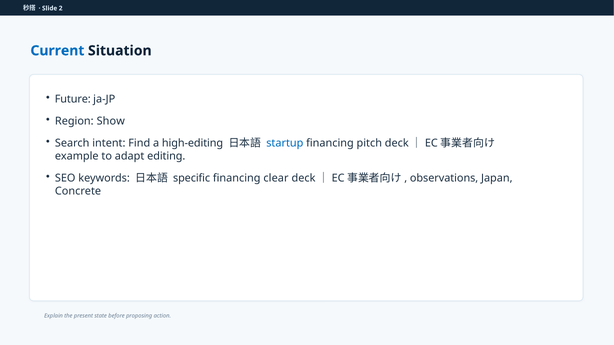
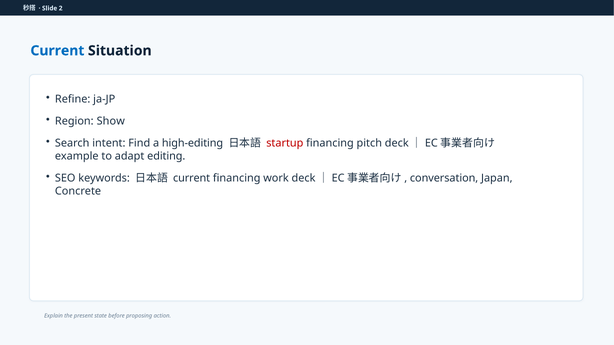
Future: Future -> Refine
startup colour: blue -> red
specific at (192, 178): specific -> current
clear: clear -> work
observations: observations -> conversation
